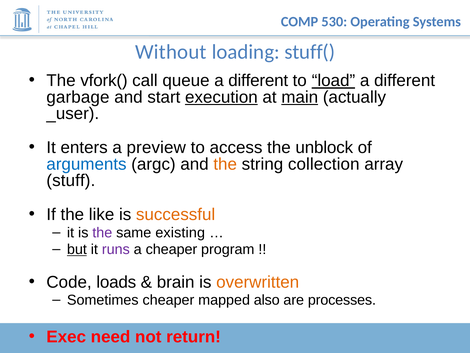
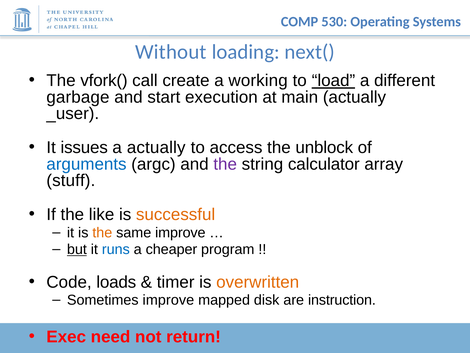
stuff(: stuff( -> next(
queue: queue -> create
different at (258, 81): different -> working
execution underline: present -> none
main underline: present -> none
enters: enters -> issues
a preview: preview -> actually
the at (225, 164) colour: orange -> purple
collection: collection -> calculator
the at (102, 232) colour: purple -> orange
same existing: existing -> improve
runs colour: purple -> blue
brain: brain -> timer
Sometimes cheaper: cheaper -> improve
also: also -> disk
processes: processes -> instruction
